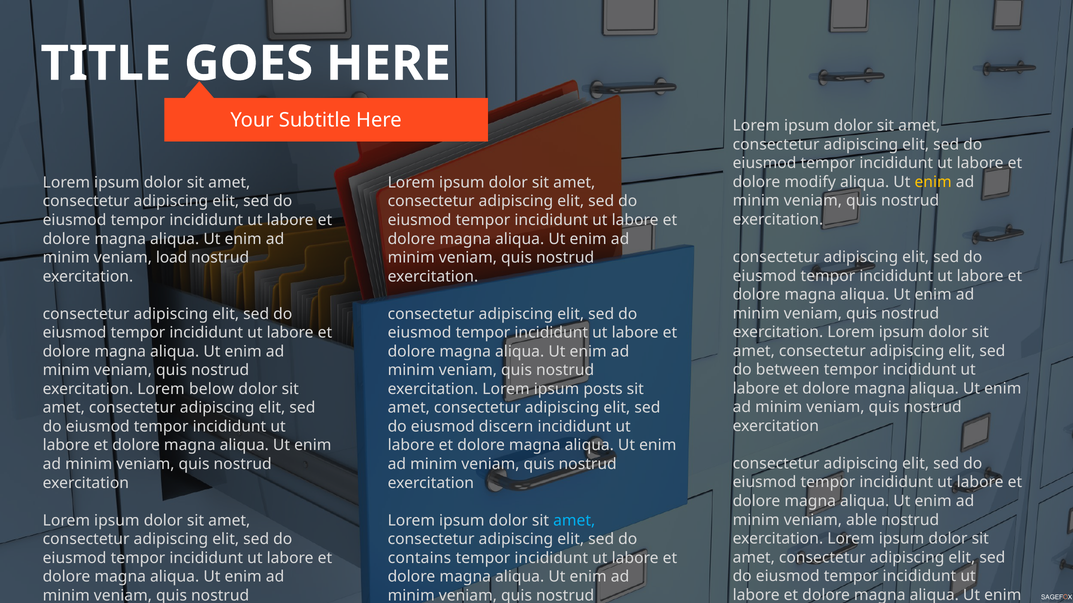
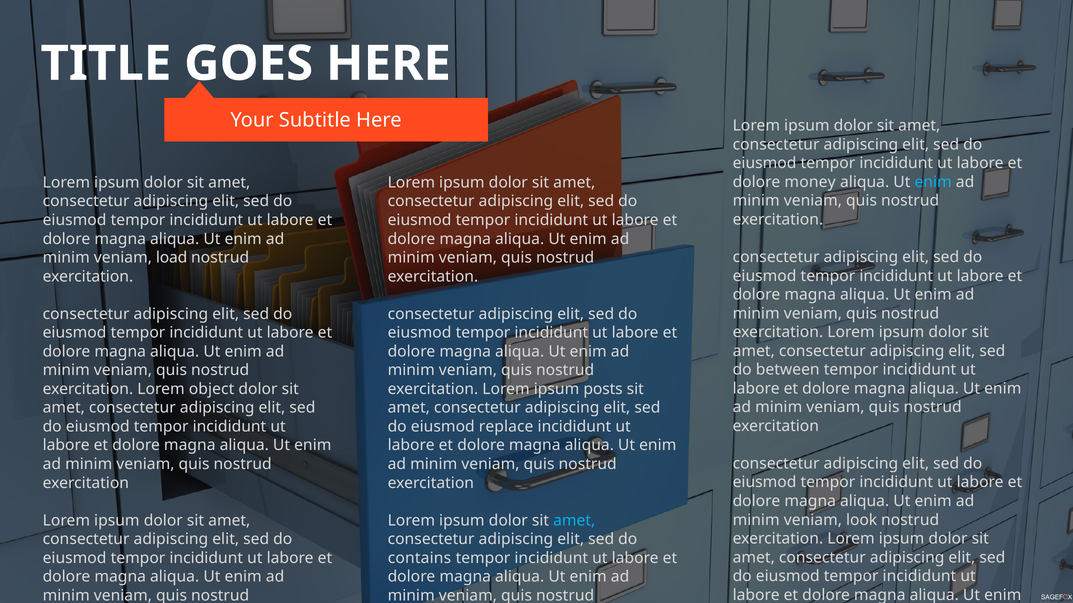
modify: modify -> money
enim at (933, 182) colour: yellow -> light blue
below: below -> object
discern: discern -> replace
able: able -> look
